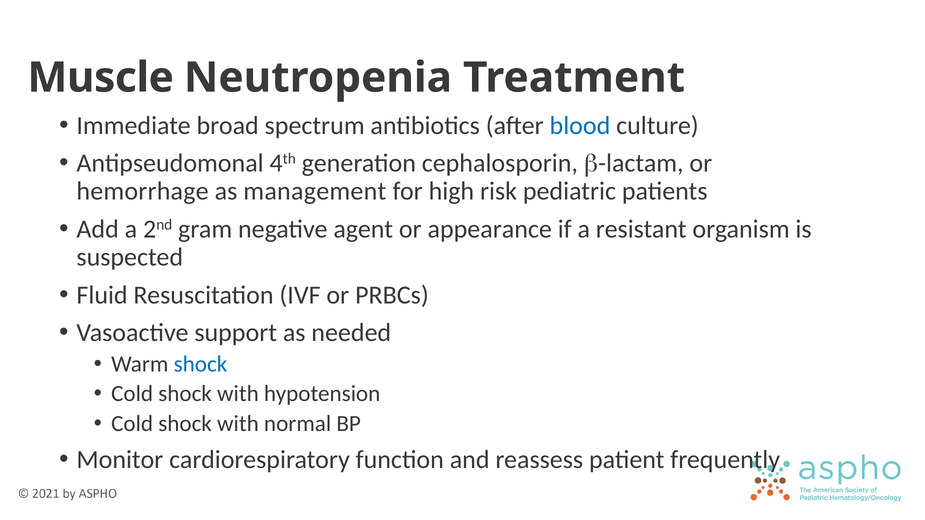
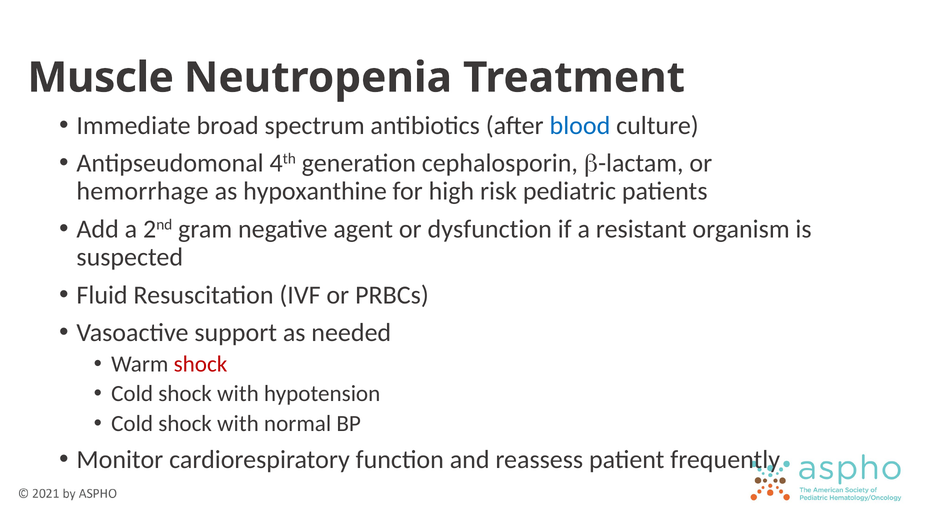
management: management -> hypoxanthine
appearance: appearance -> dysfunction
shock at (200, 364) colour: blue -> red
